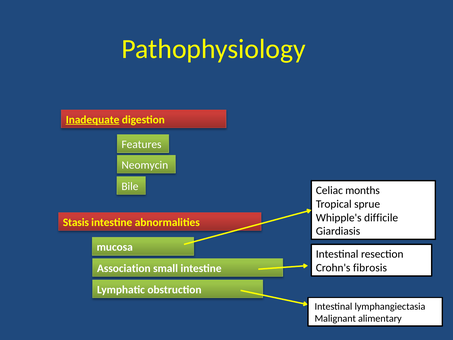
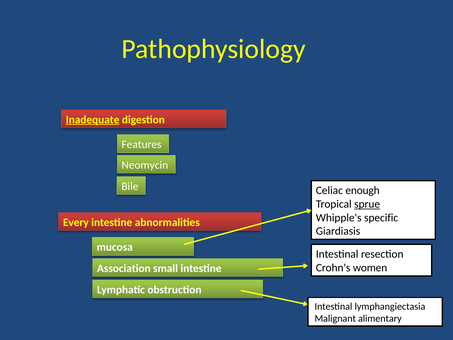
months: months -> enough
sprue underline: none -> present
difficile: difficile -> specific
Stasis: Stasis -> Every
fibrosis: fibrosis -> women
